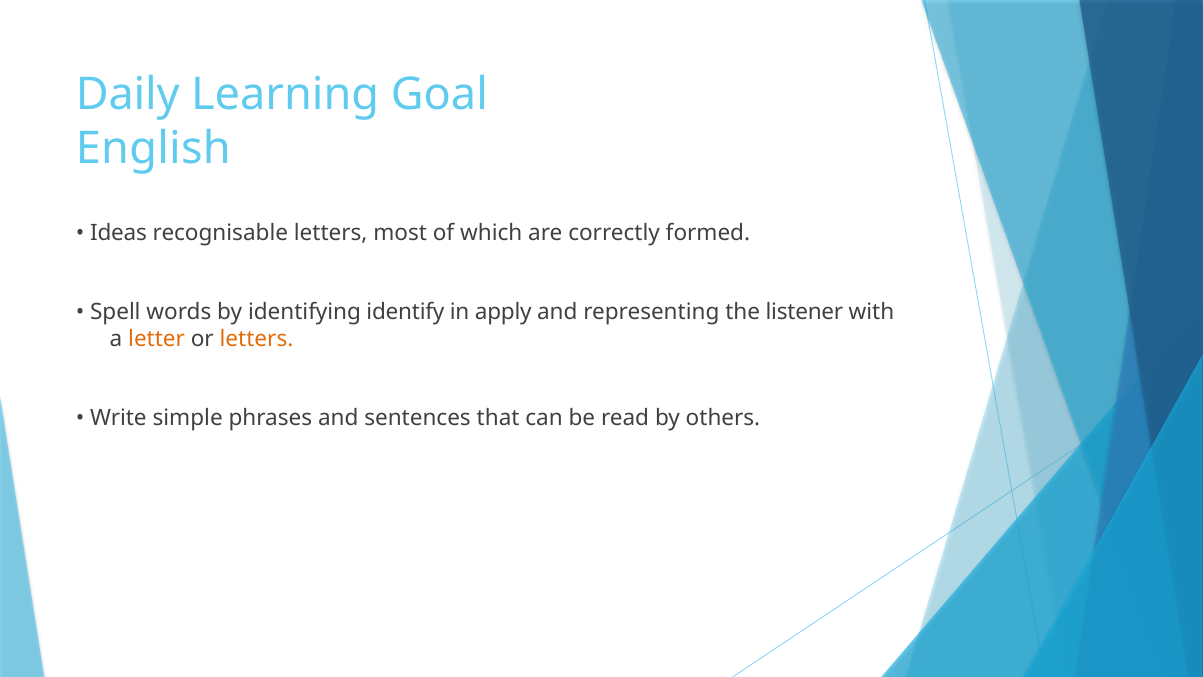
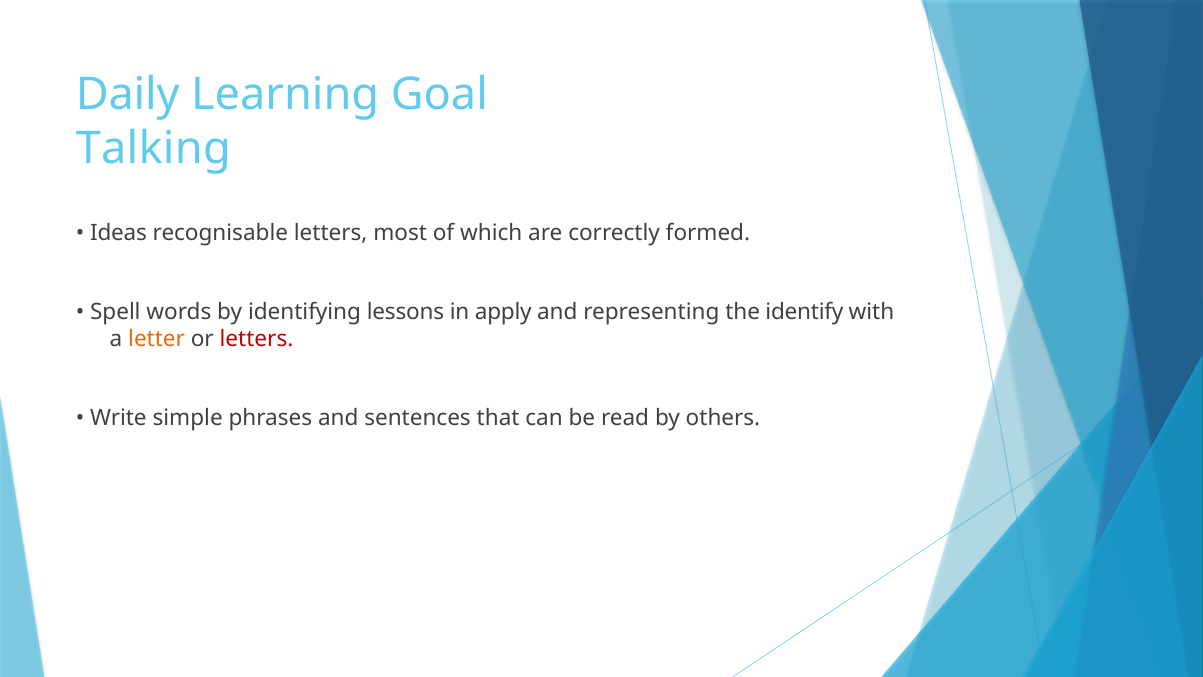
English: English -> Talking
identify: identify -> lessons
listener: listener -> identify
letters at (257, 339) colour: orange -> red
